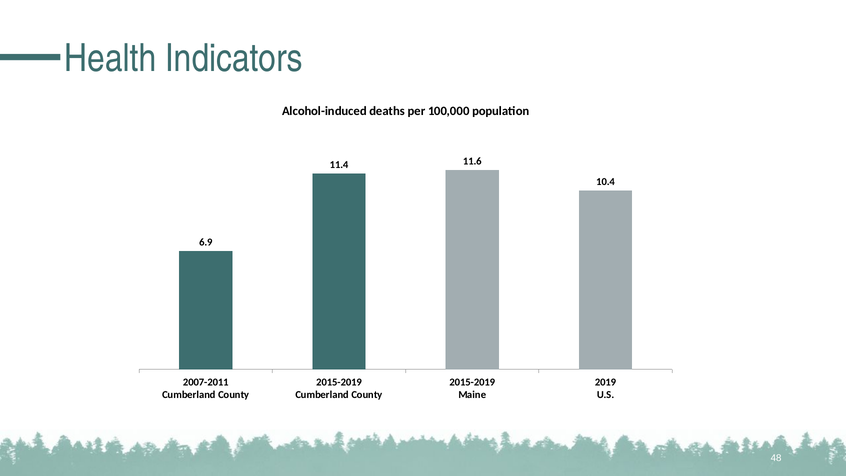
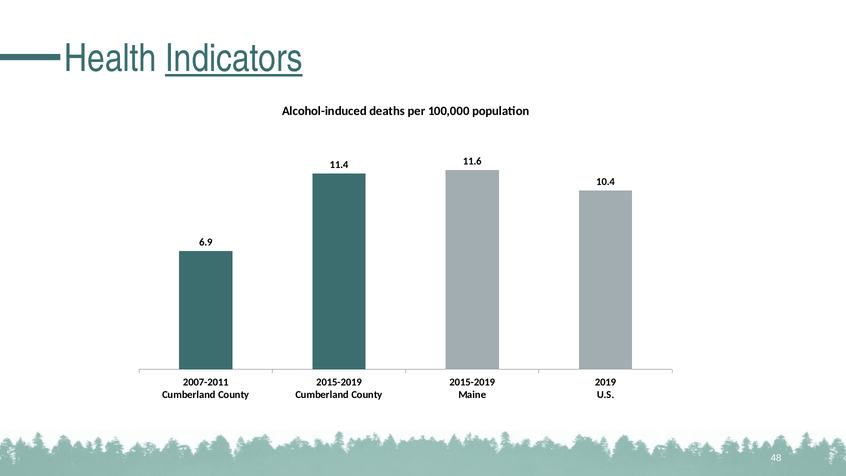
Indicators underline: none -> present
